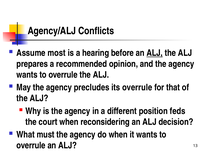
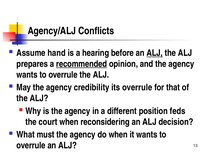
most: most -> hand
recommended underline: none -> present
precludes: precludes -> credibility
